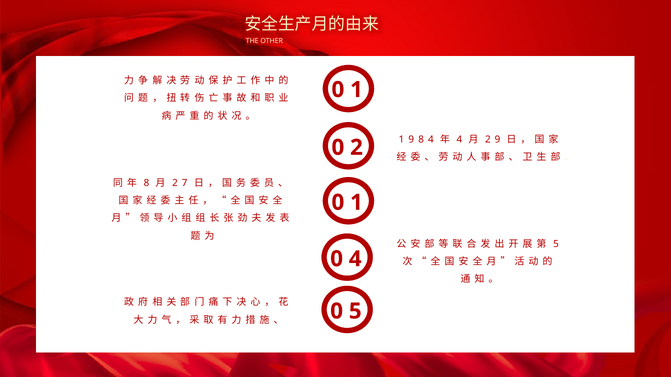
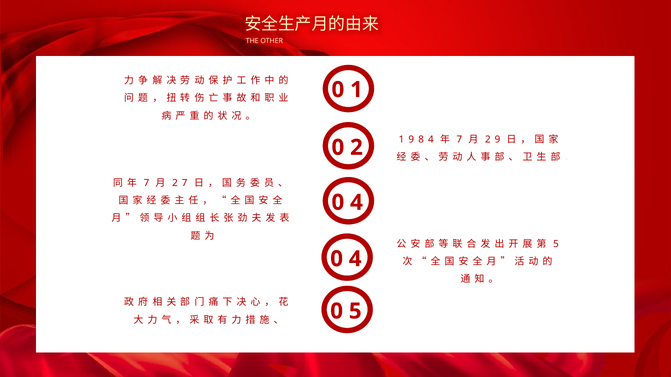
4 at (459, 139): 4 -> 7
8 at (147, 183): 8 -> 7
1 at (356, 203): 1 -> 4
